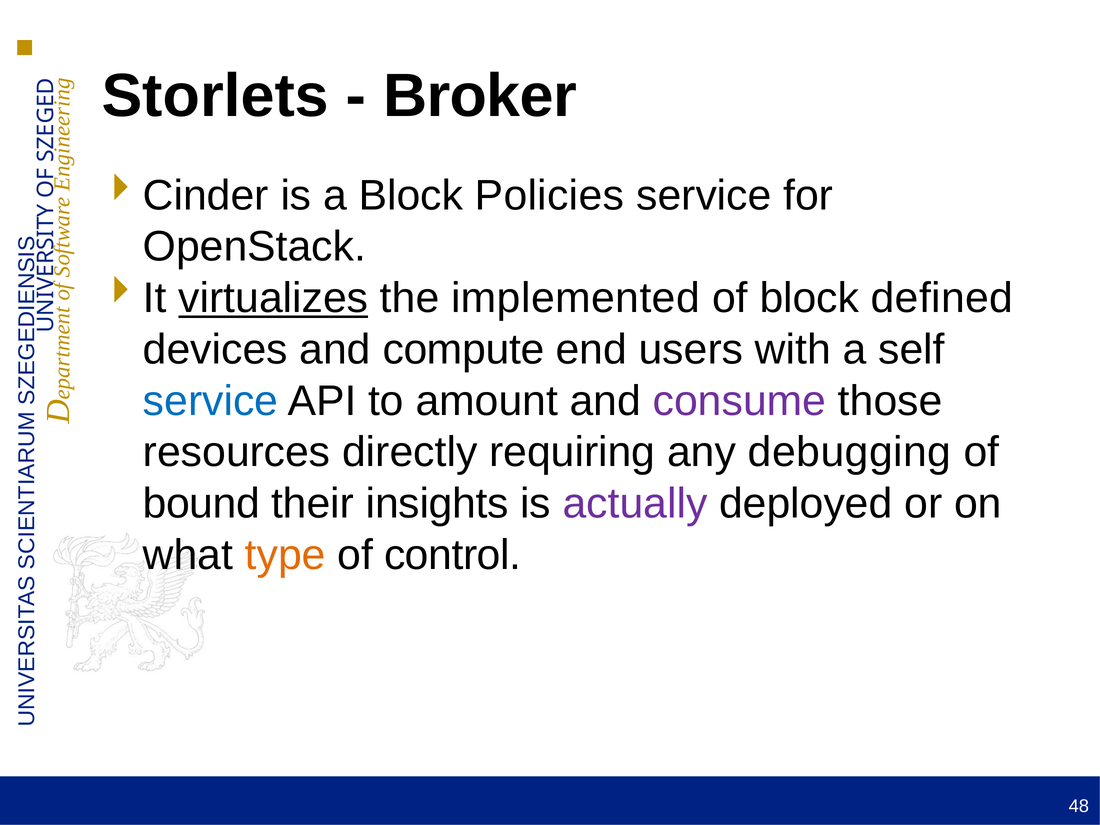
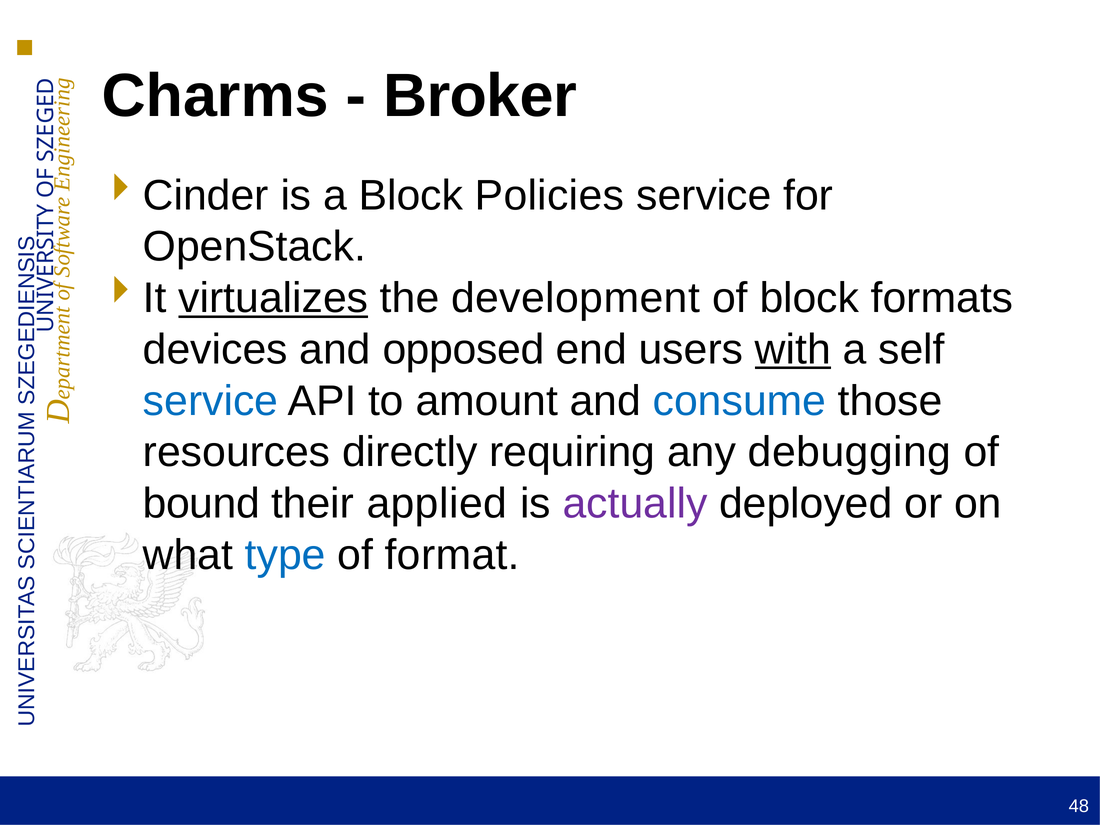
Storlets: Storlets -> Charms
implemented: implemented -> development
defined: defined -> formats
compute: compute -> opposed
with underline: none -> present
consume colour: purple -> blue
insights: insights -> applied
type colour: orange -> blue
control: control -> format
